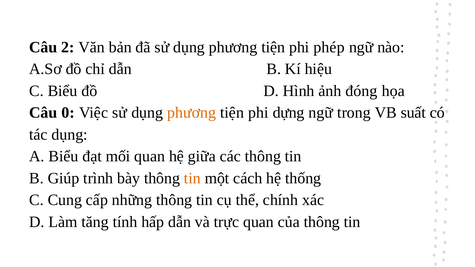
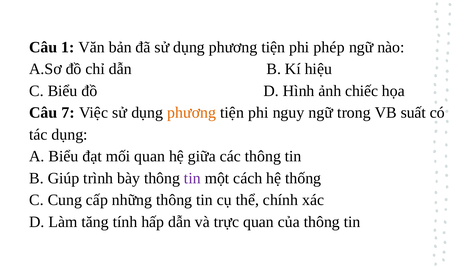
2: 2 -> 1
đóng: đóng -> chiếc
0: 0 -> 7
dựng: dựng -> nguy
tin at (192, 178) colour: orange -> purple
